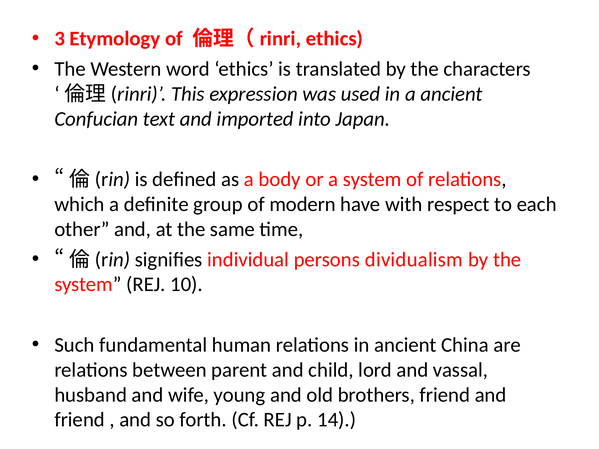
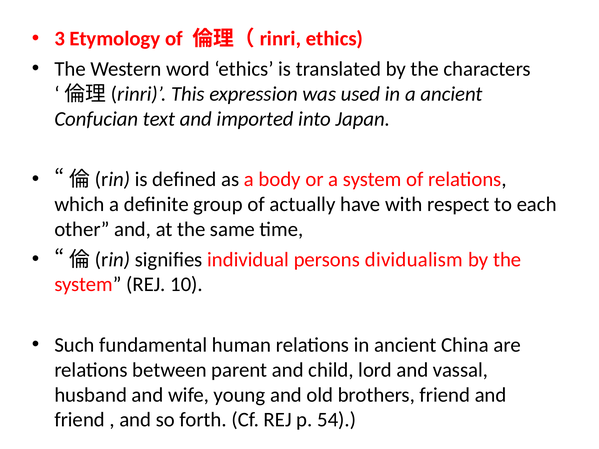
modern: modern -> actually
14: 14 -> 54
